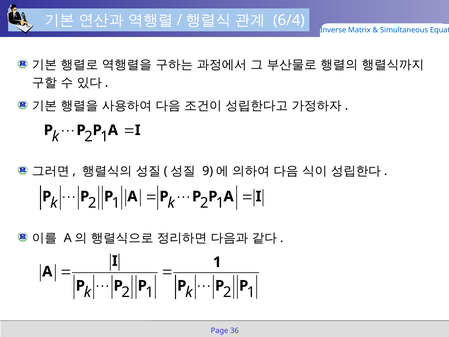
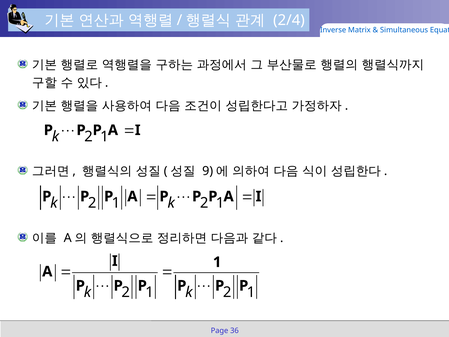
6/4: 6/4 -> 2/4
